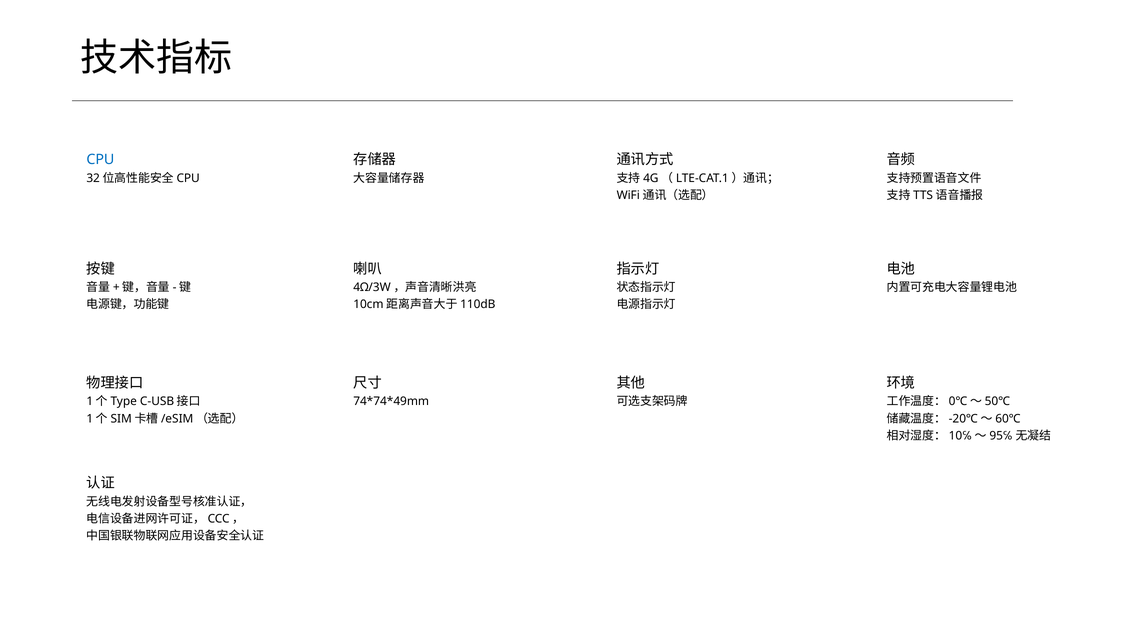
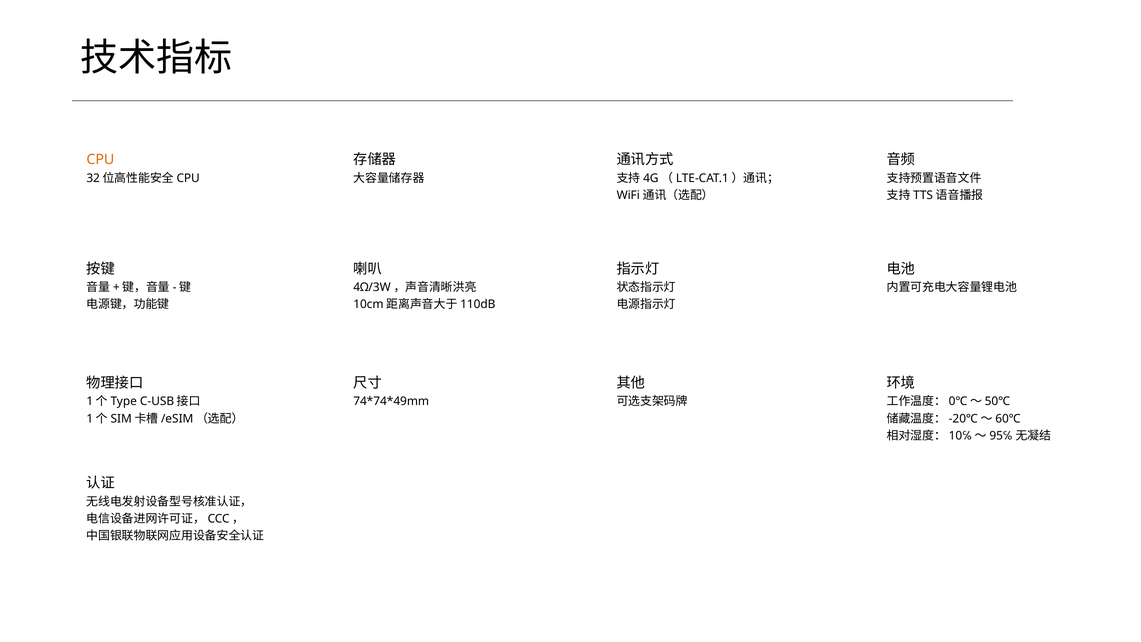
CPU colour: blue -> orange
